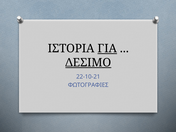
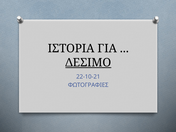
ΓΙΑ underline: present -> none
